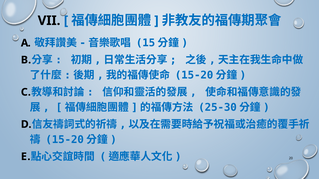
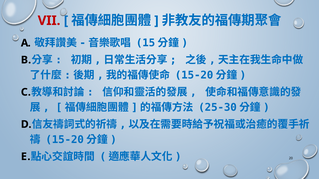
VII colour: black -> red
